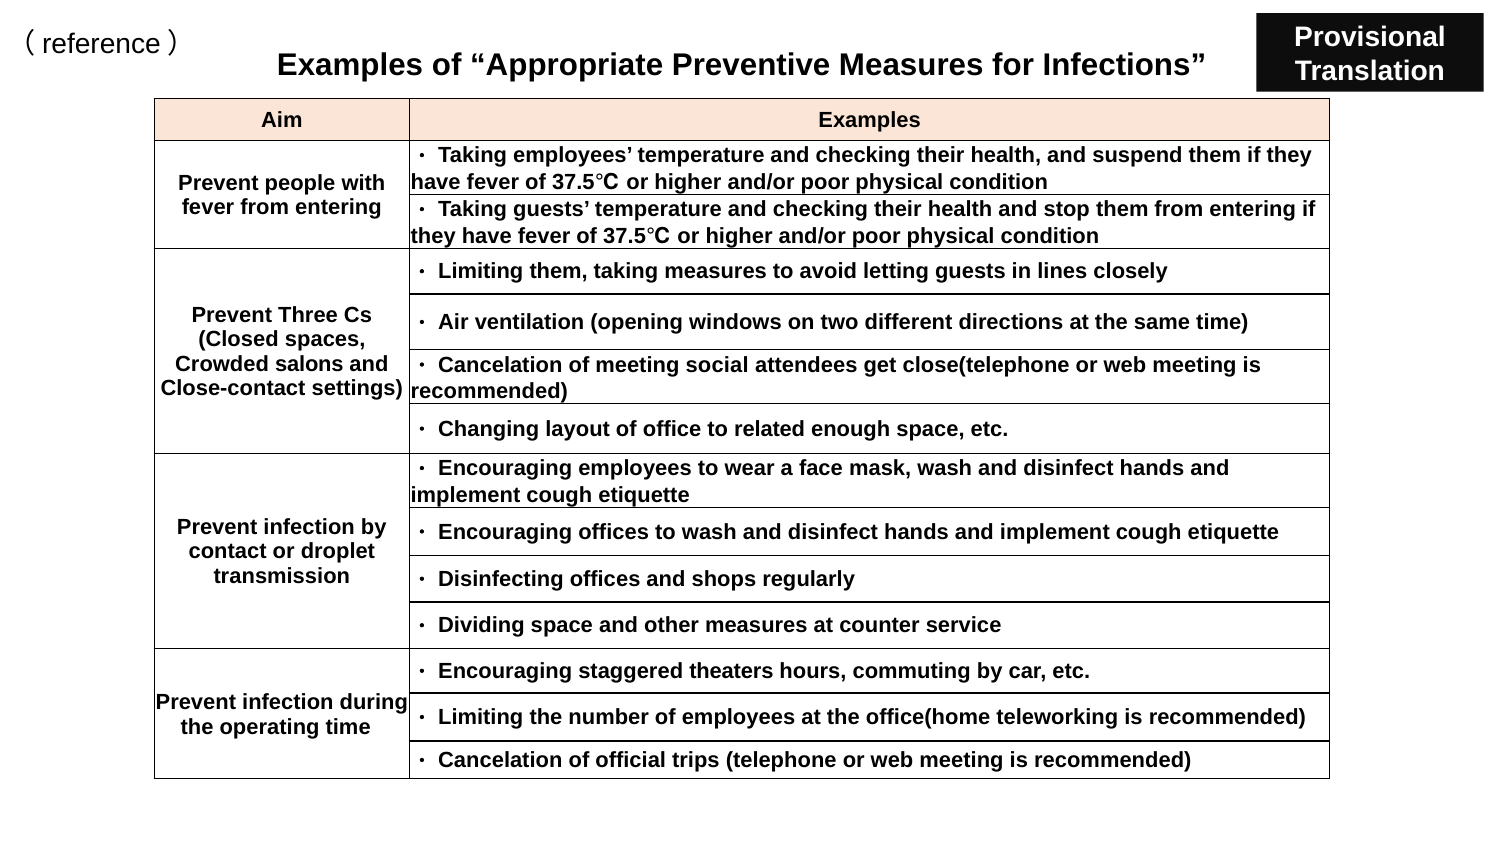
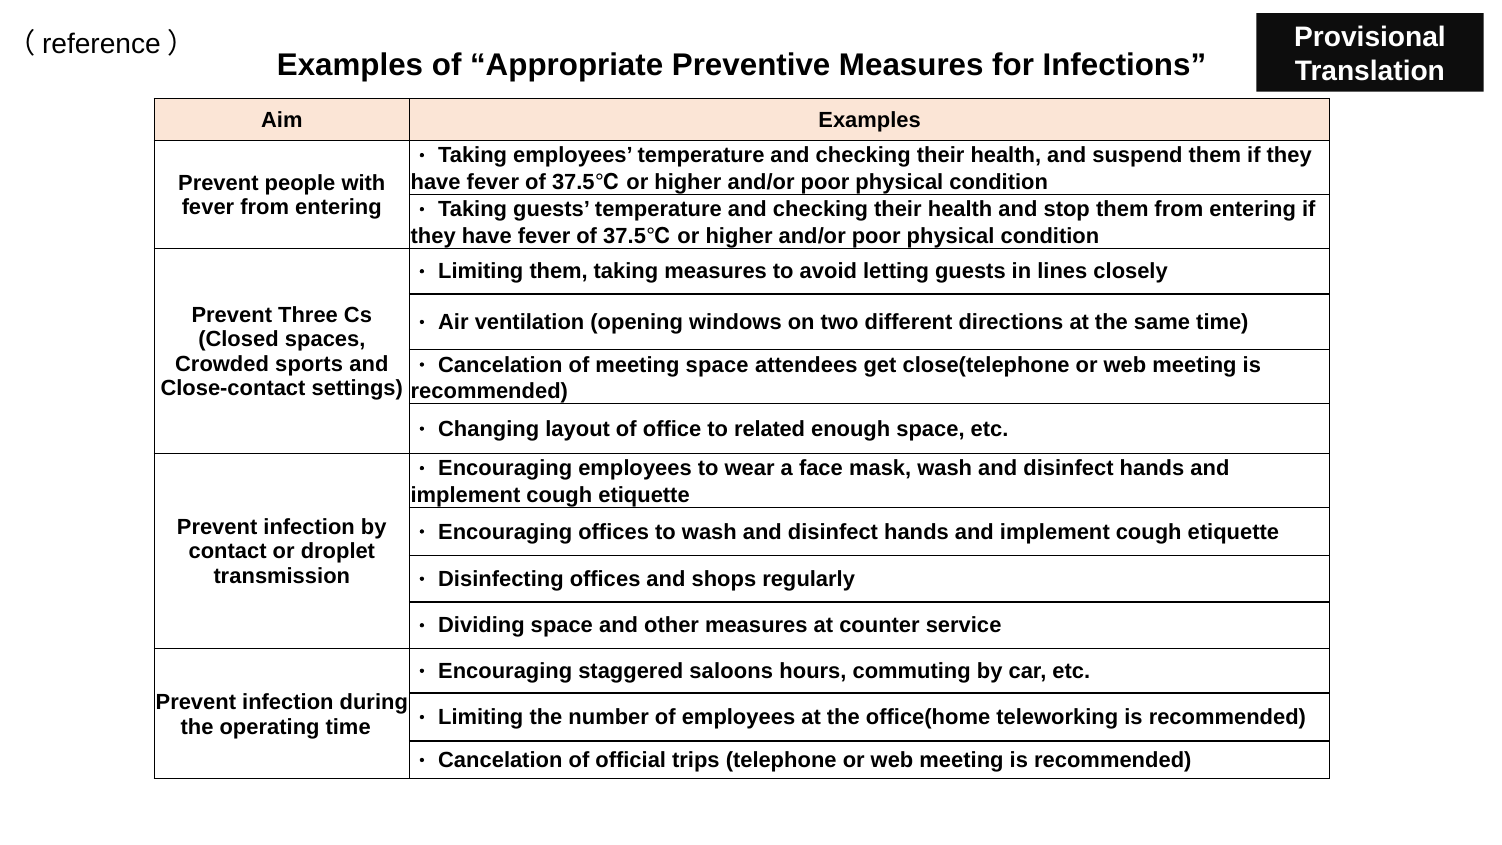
salons: salons -> sports
meeting social: social -> space
theaters: theaters -> saloons
